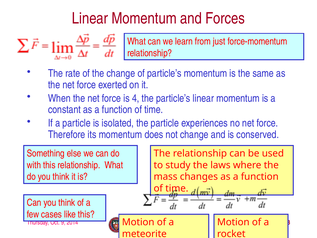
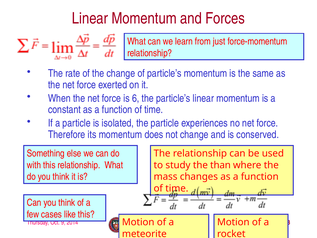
4: 4 -> 6
laws: laws -> than
